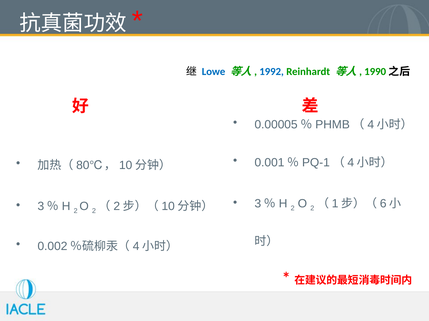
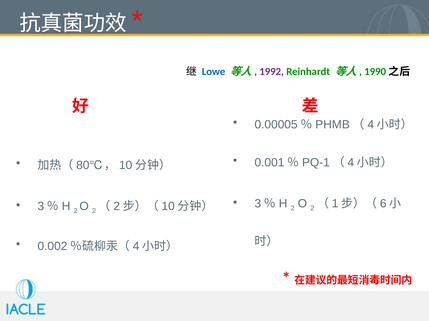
1992 colour: blue -> purple
